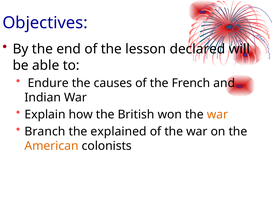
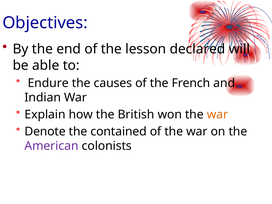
Branch: Branch -> Denote
explained: explained -> contained
American colour: orange -> purple
